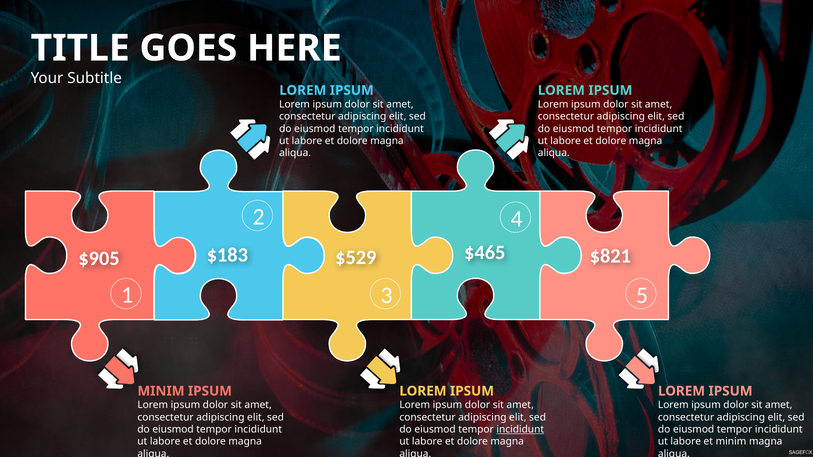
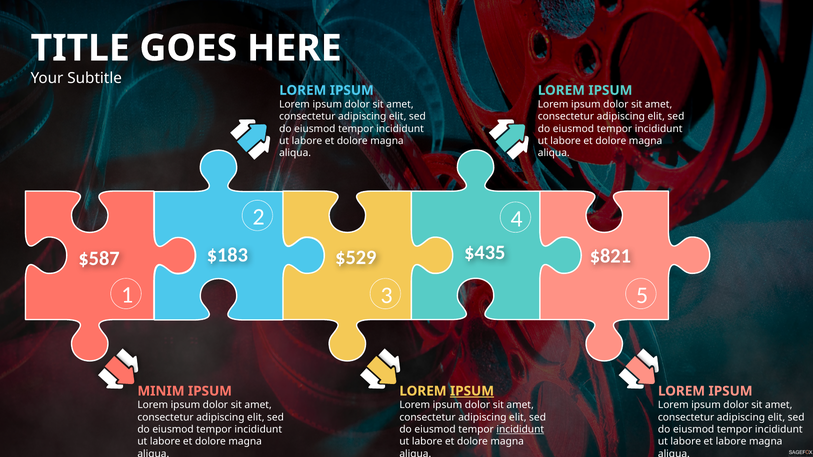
$465: $465 -> $435
$905: $905 -> $587
IPSUM at (472, 391) underline: none -> present
et minim: minim -> labore
